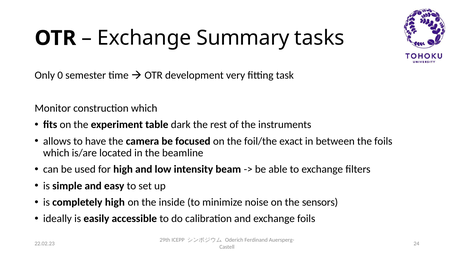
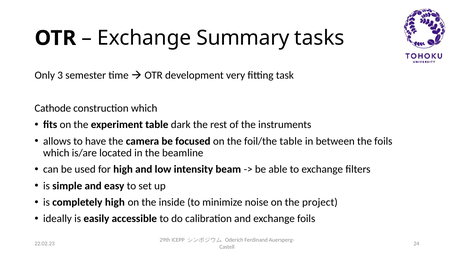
0: 0 -> 3
Monitor: Monitor -> Cathode
foil/the exact: exact -> table
sensors: sensors -> project
